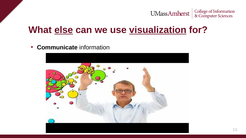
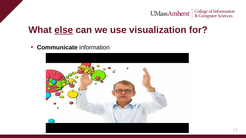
visualization underline: present -> none
